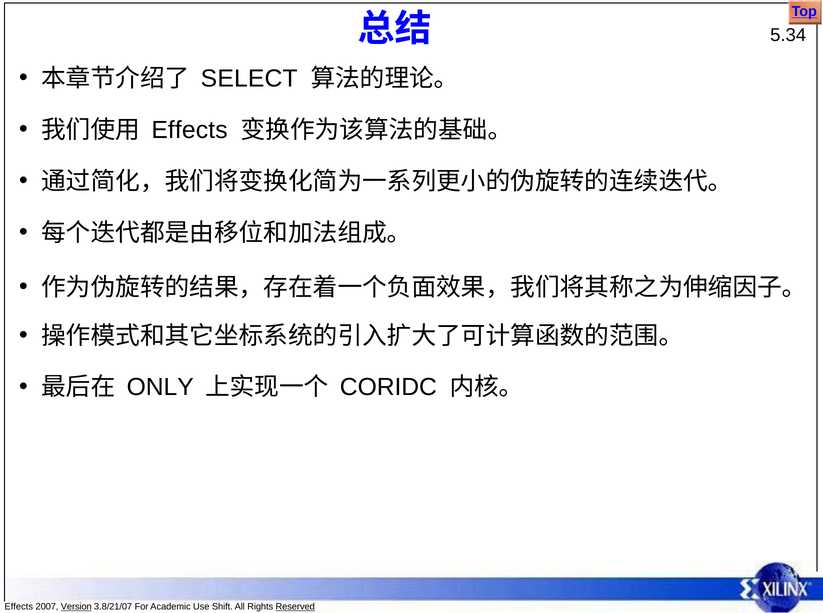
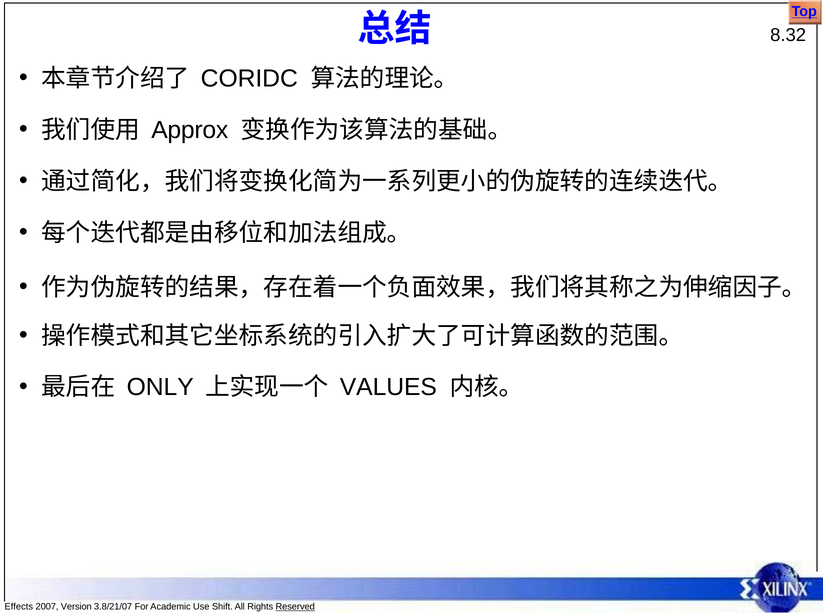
5.34: 5.34 -> 8.32
SELECT: SELECT -> CORIDC
Effects at (190, 130): Effects -> Approx
CORIDC: CORIDC -> VALUES
Version underline: present -> none
